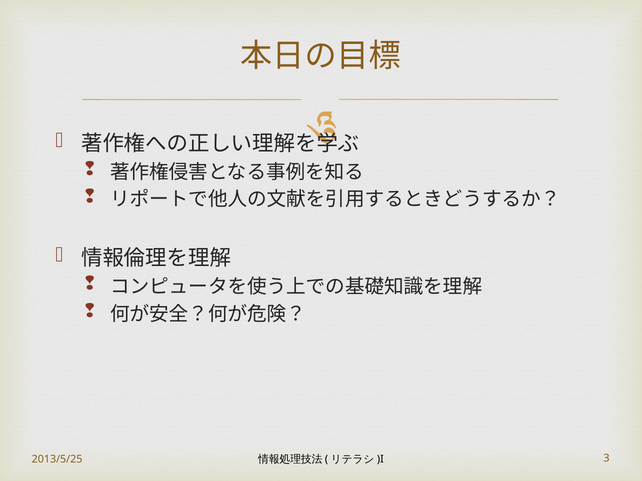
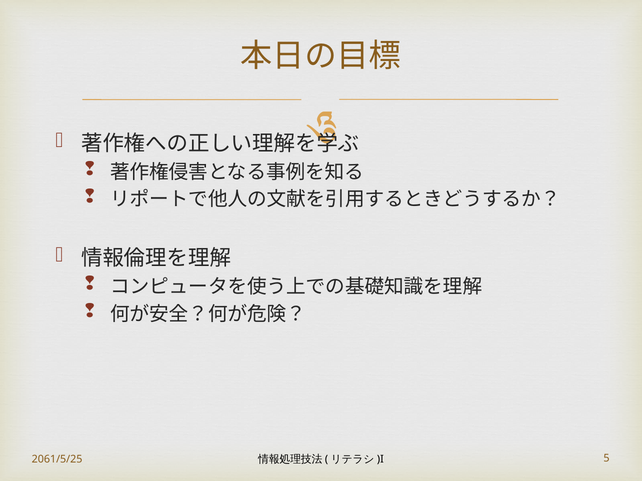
2013/5/25: 2013/5/25 -> 2061/5/25
3: 3 -> 5
